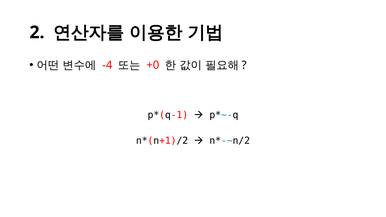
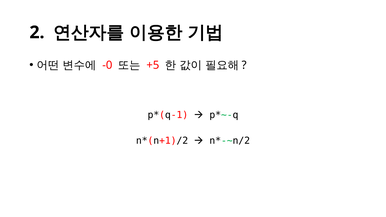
-4: -4 -> -0
+0: +0 -> +5
